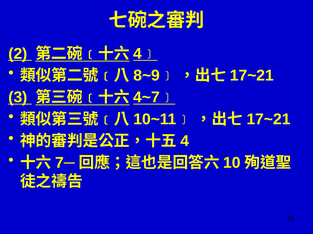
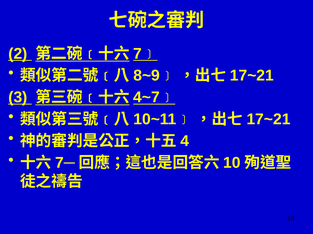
4 at (138, 54): 4 -> 7
